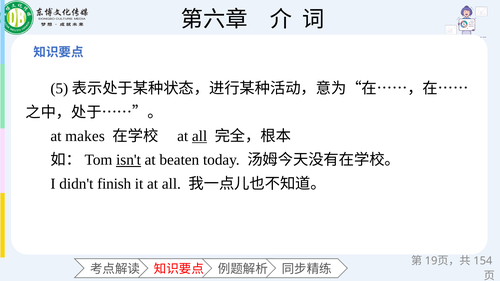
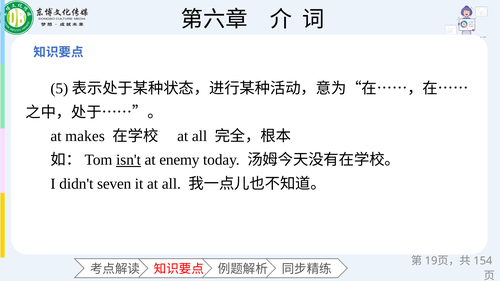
all at (200, 136) underline: present -> none
beaten: beaten -> enemy
finish: finish -> seven
